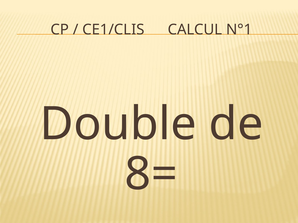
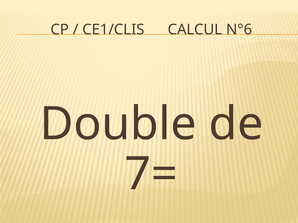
N°1: N°1 -> N°6
8=: 8= -> 7=
